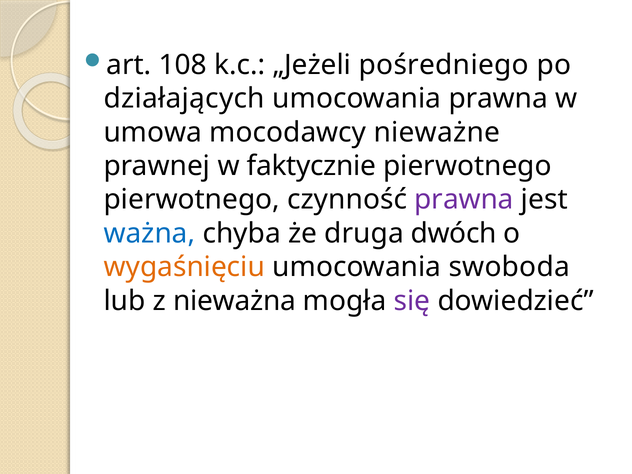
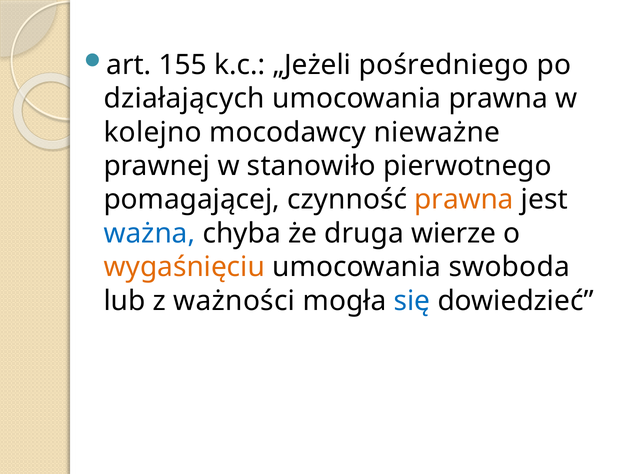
108: 108 -> 155
umowa: umowa -> kolejno
faktycznie: faktycznie -> stanowiło
pierwotnego at (192, 200): pierwotnego -> pomagającej
prawna at (464, 200) colour: purple -> orange
dwóch: dwóch -> wierze
nieważna: nieważna -> ważności
się colour: purple -> blue
